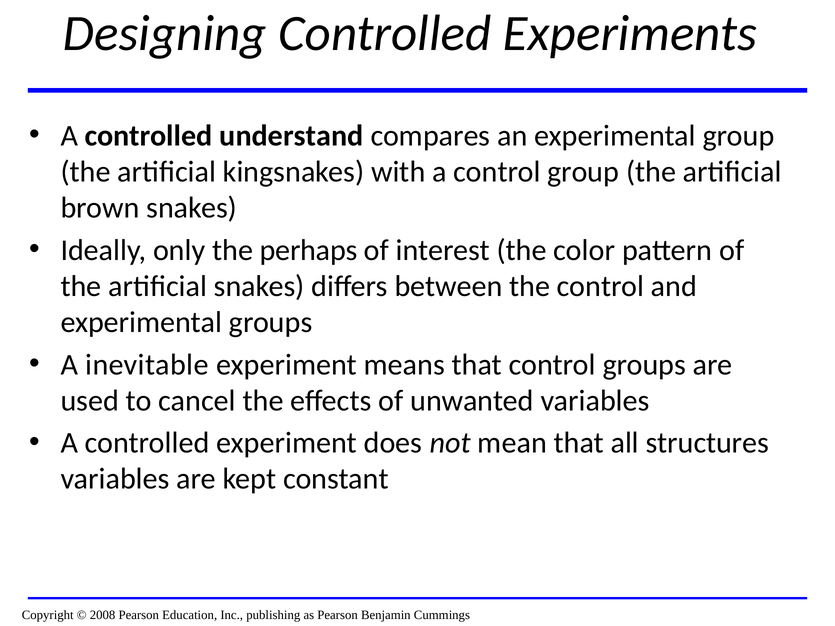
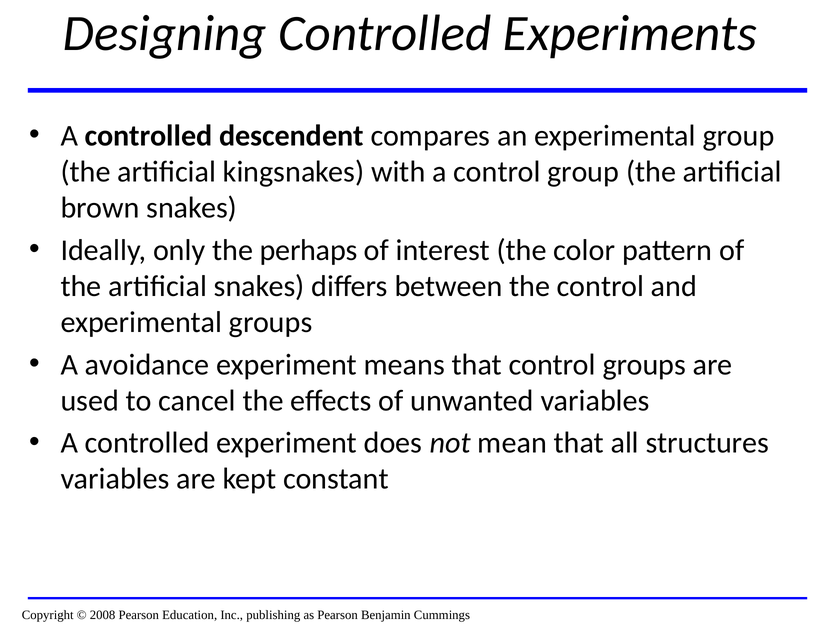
understand: understand -> descendent
inevitable: inevitable -> avoidance
